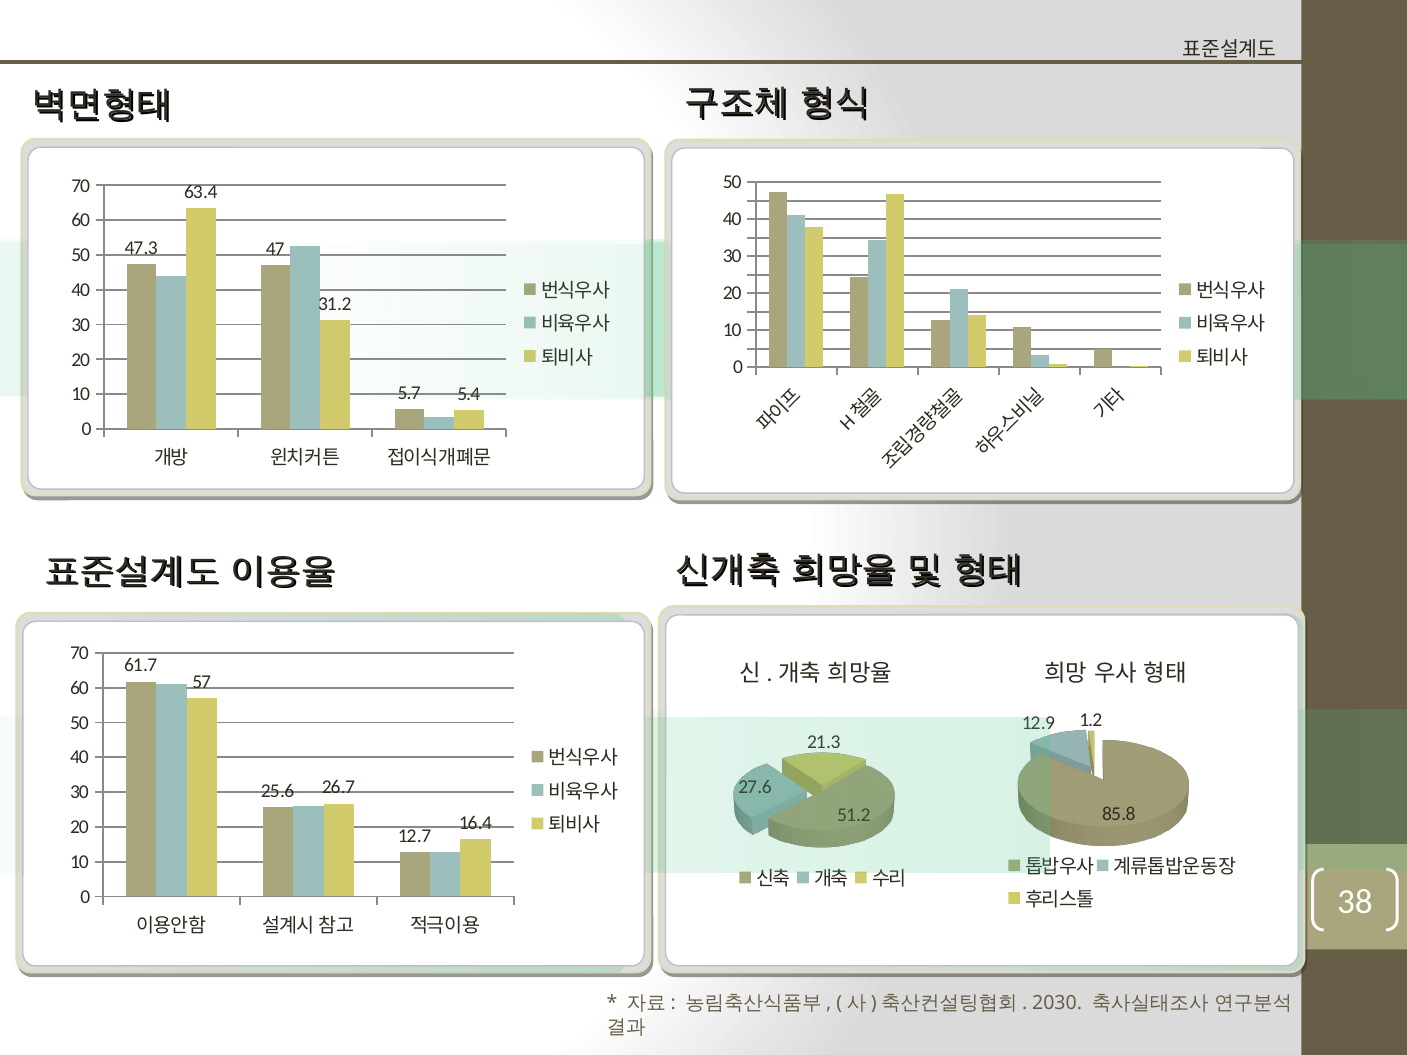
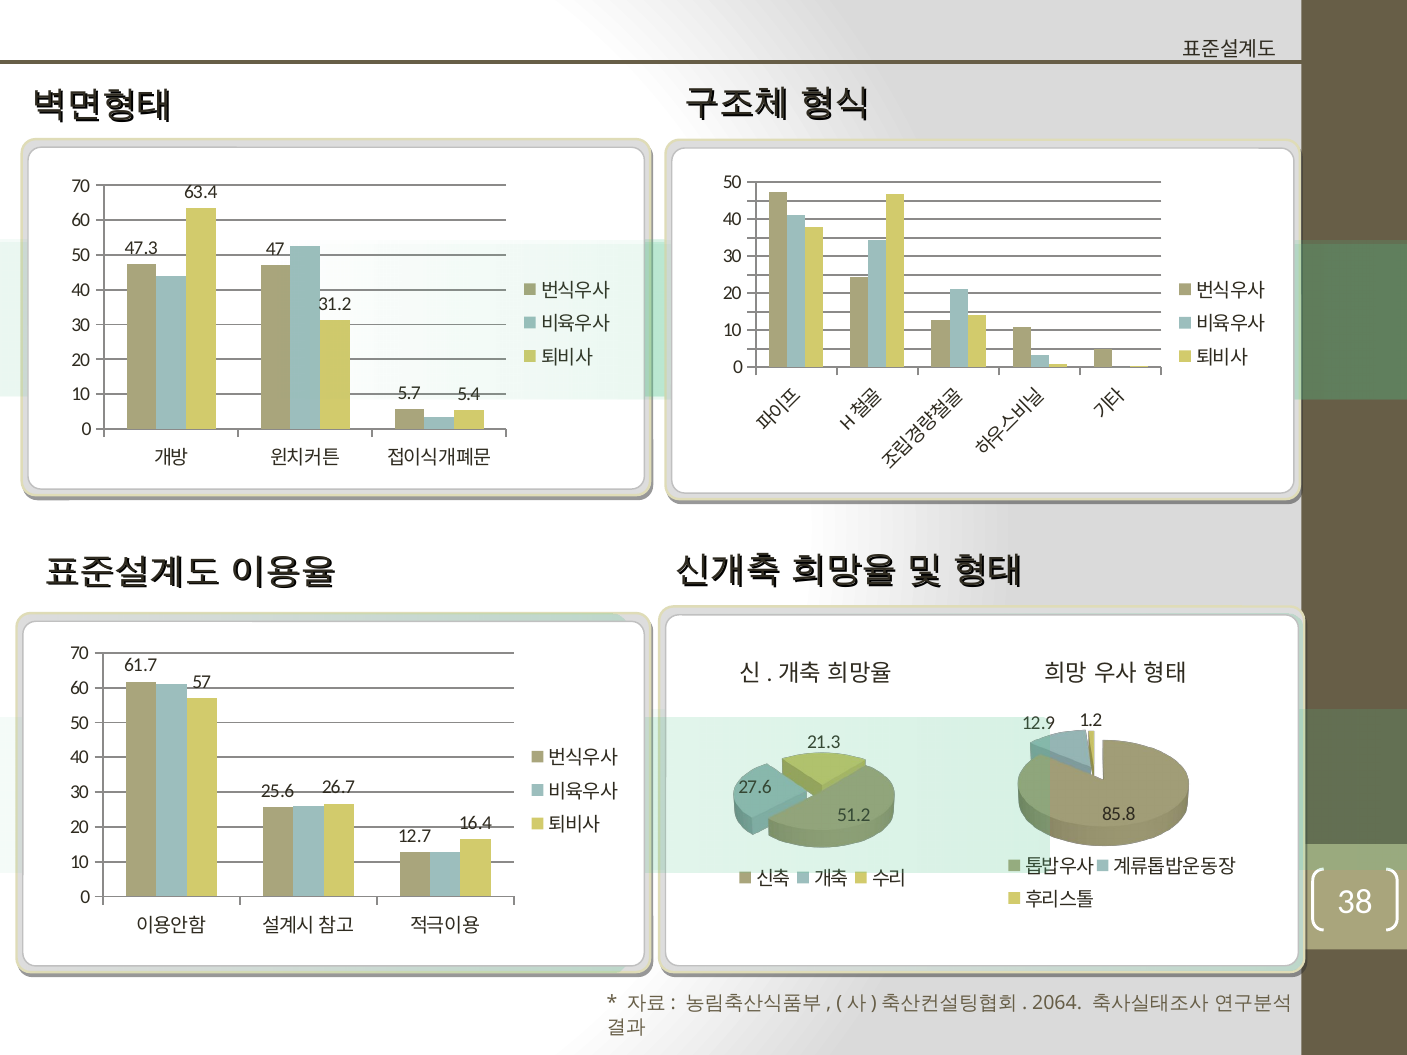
2030: 2030 -> 2064
